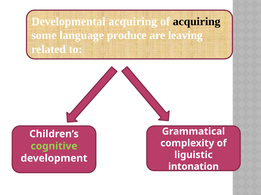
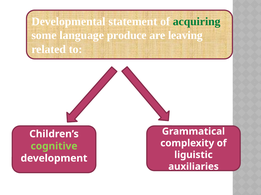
Developmental acquiring: acquiring -> statement
acquiring at (197, 22) colour: black -> green
intonation: intonation -> auxiliaries
